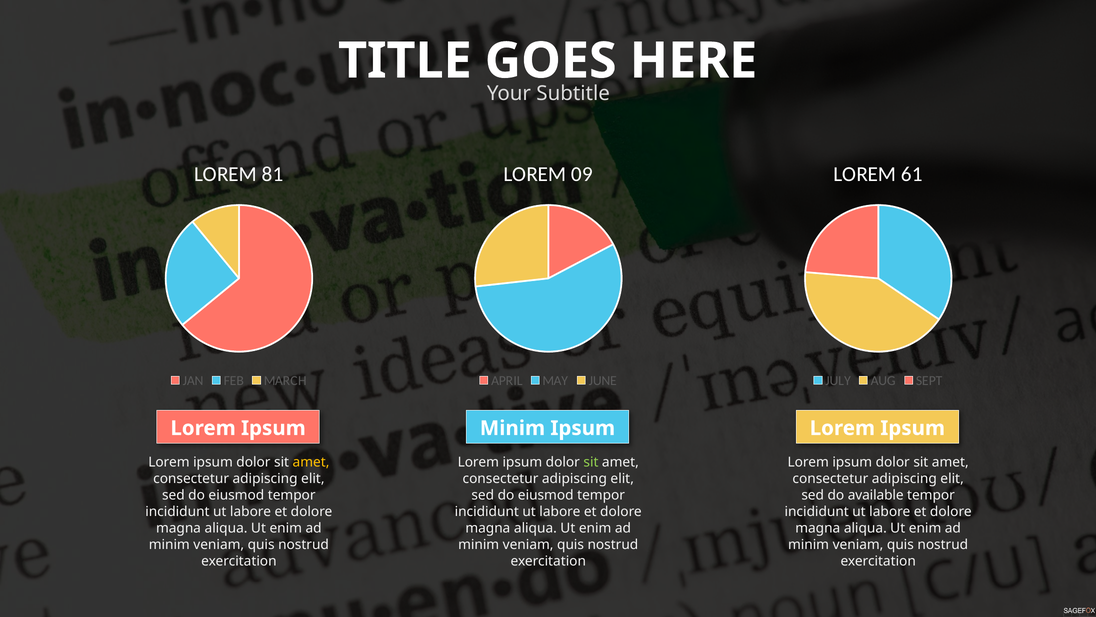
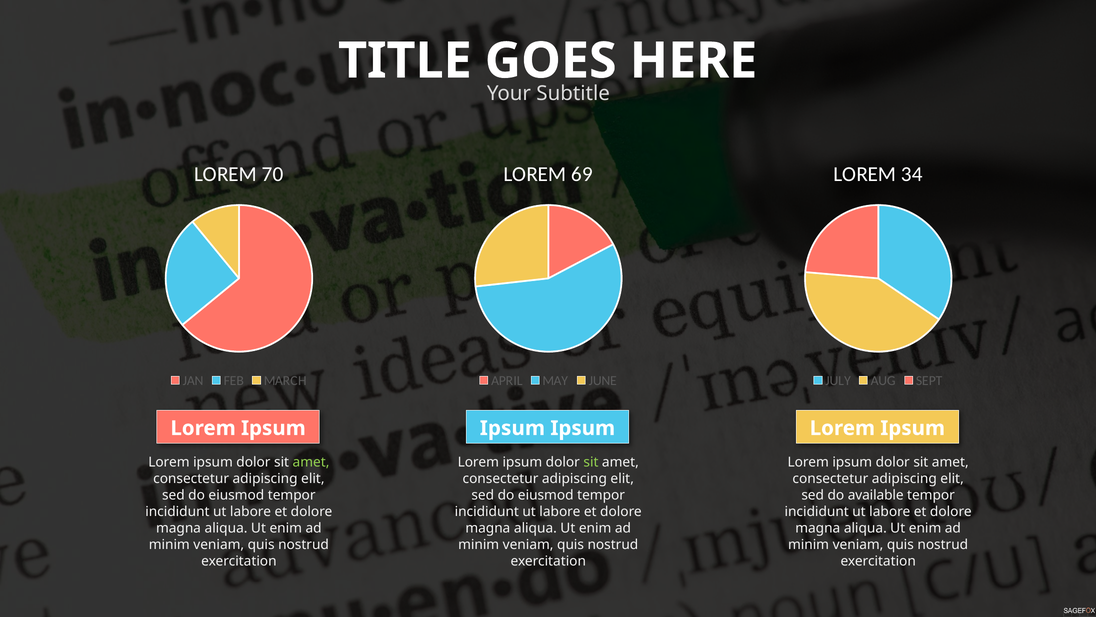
81: 81 -> 70
09: 09 -> 69
61: 61 -> 34
Minim at (512, 428): Minim -> Ipsum
amet at (311, 462) colour: yellow -> light green
